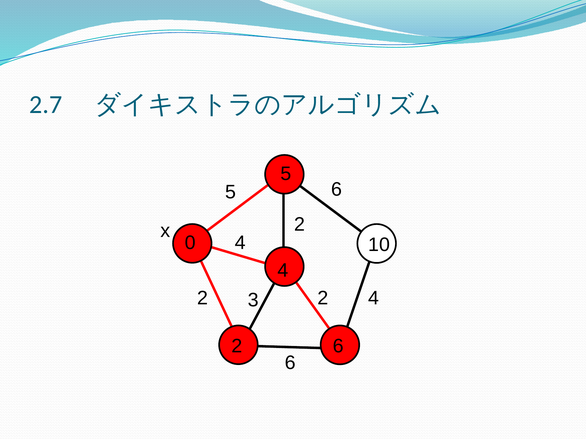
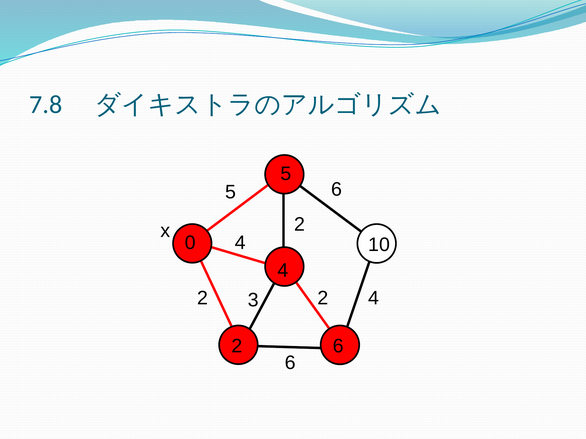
2.7: 2.7 -> 7.8
